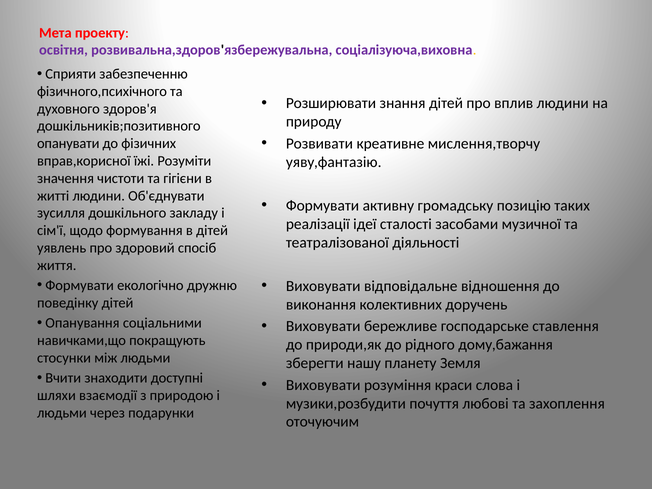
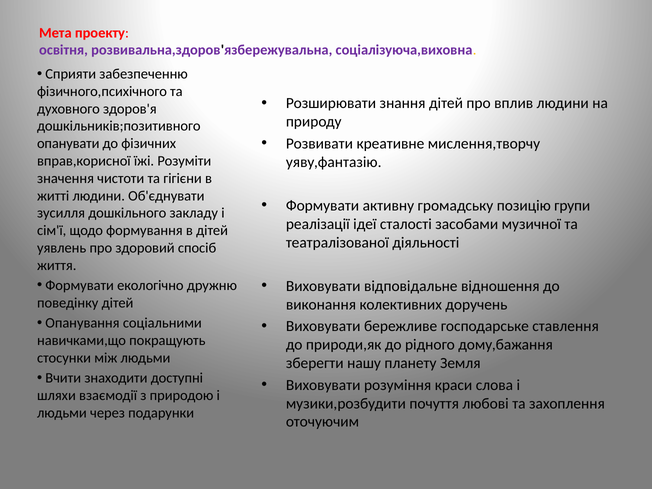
таких: таких -> групи
